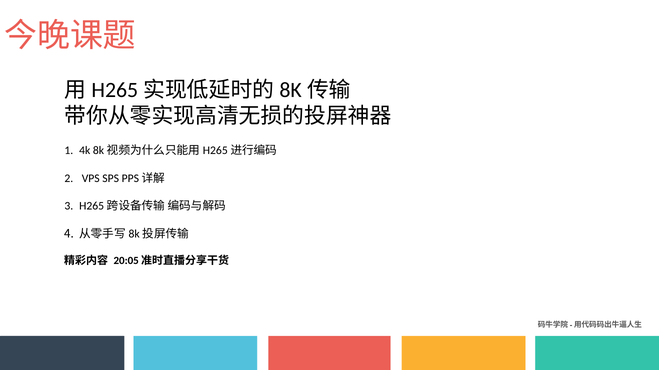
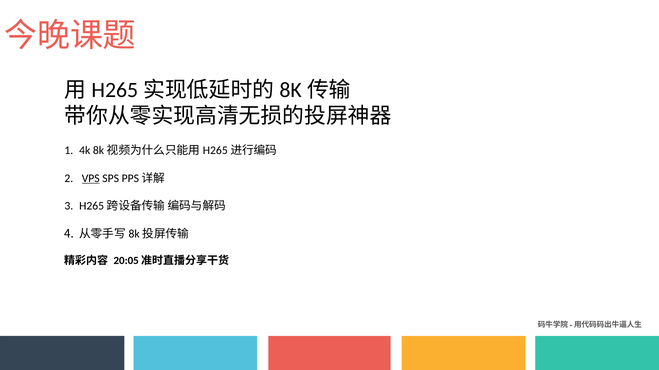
VPS underline: none -> present
